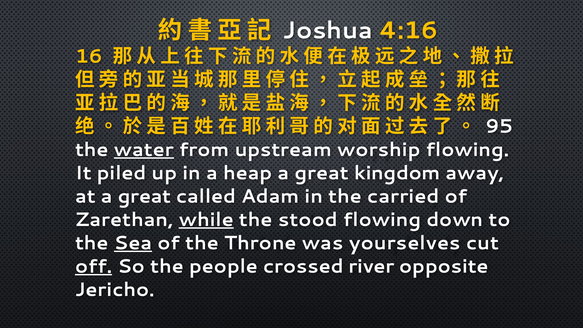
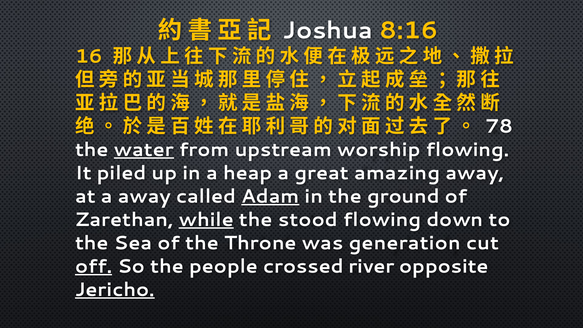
4:16: 4:16 -> 8:16
95: 95 -> 78
kingdom: kingdom -> amazing
at a great: great -> away
Adam underline: none -> present
carried: carried -> ground
Sea underline: present -> none
yourselves: yourselves -> generation
Jericho underline: none -> present
